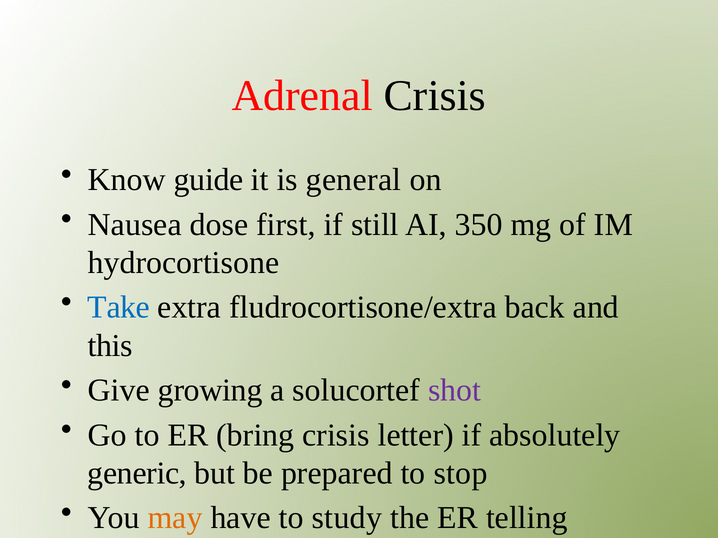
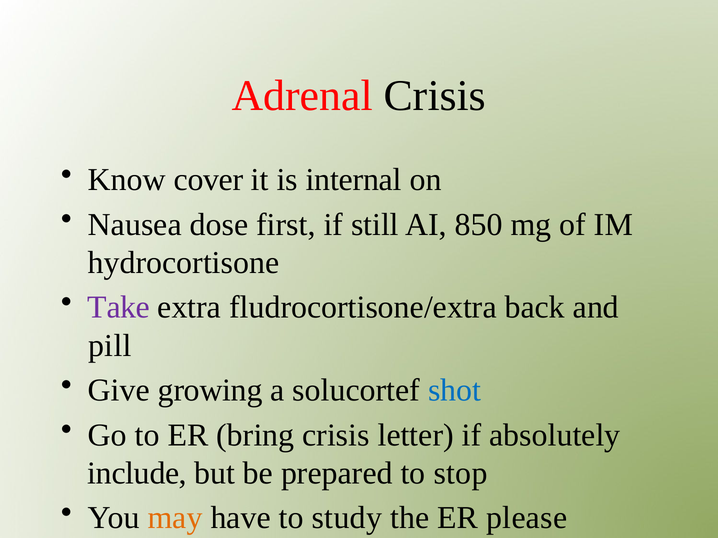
guide: guide -> cover
general: general -> internal
350: 350 -> 850
Take colour: blue -> purple
this: this -> pill
shot colour: purple -> blue
generic: generic -> include
telling: telling -> please
